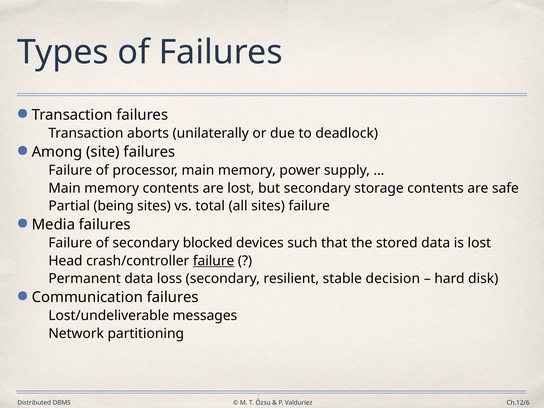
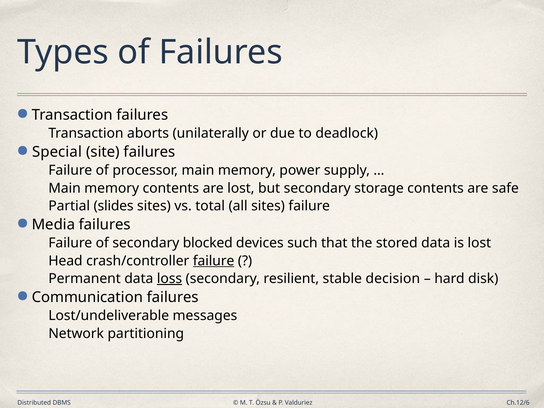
Among: Among -> Special
being: being -> slides
loss underline: none -> present
